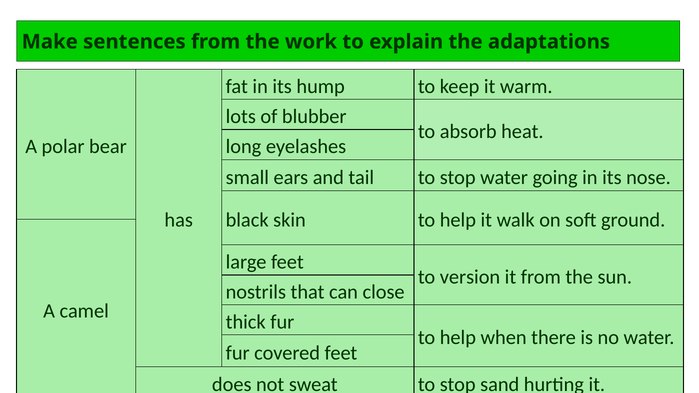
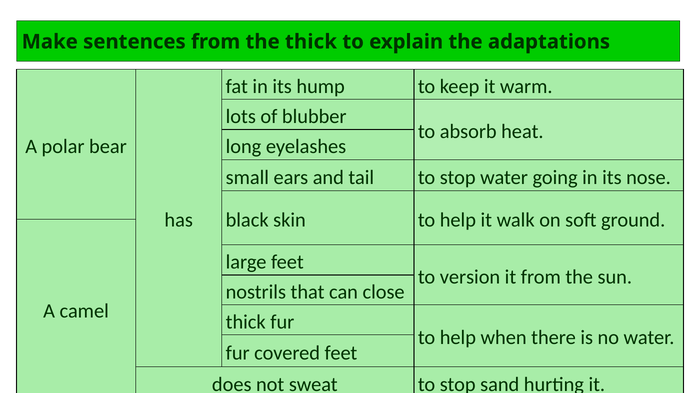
the work: work -> thick
